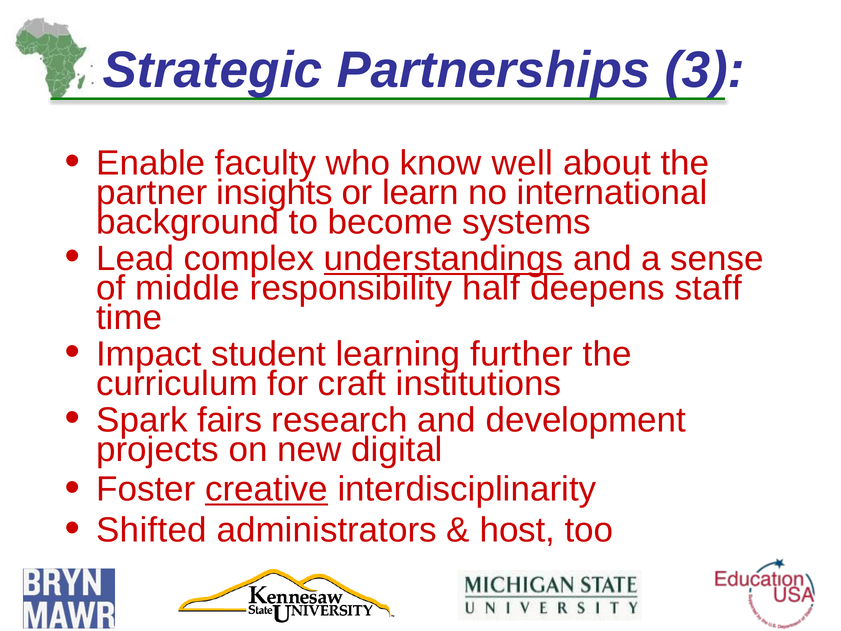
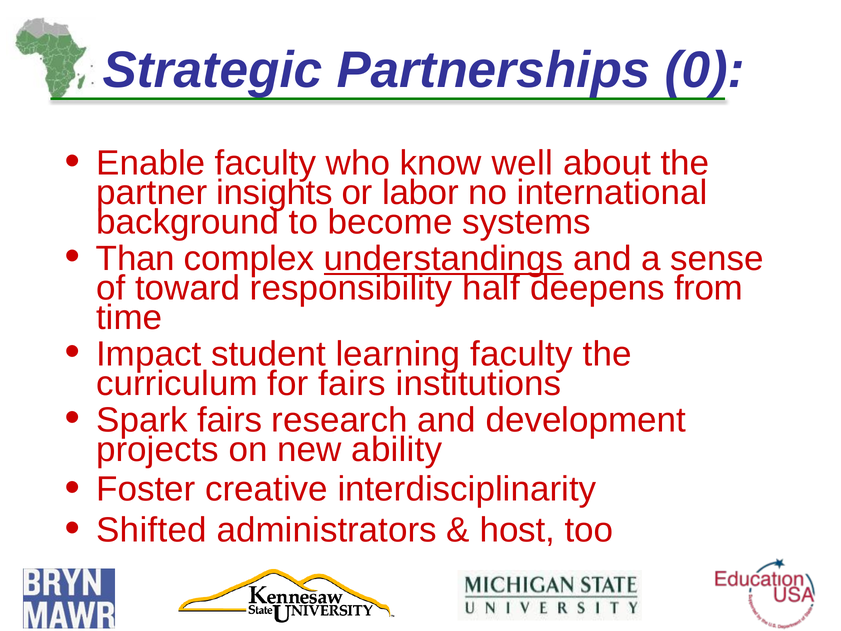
3: 3 -> 0
learn: learn -> labor
Lead: Lead -> Than
middle: middle -> toward
staff: staff -> from
learning further: further -> faculty
for craft: craft -> fairs
digital: digital -> ability
creative underline: present -> none
